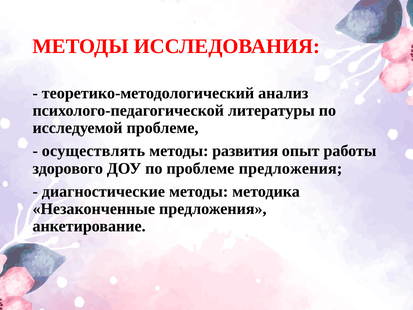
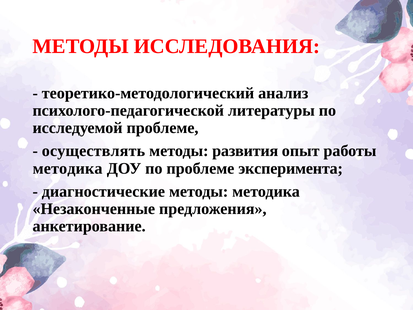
здорового at (68, 168): здорового -> методика
проблеме предложения: предложения -> эксперимента
